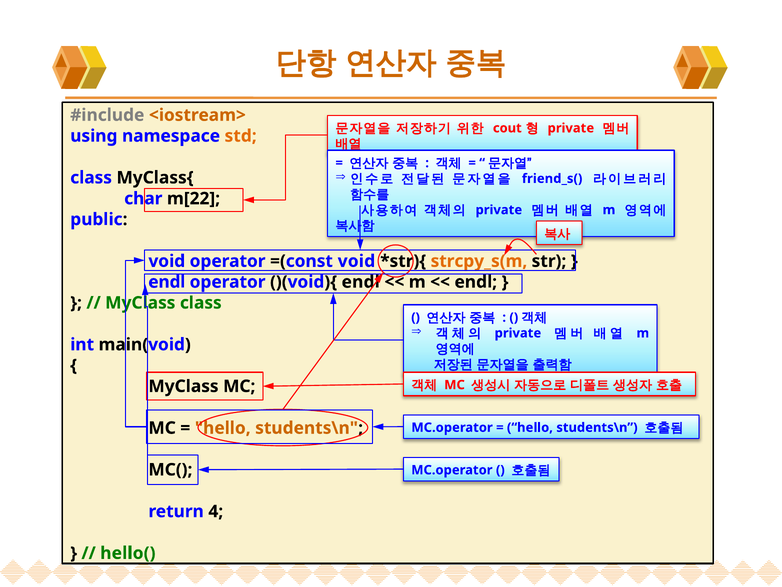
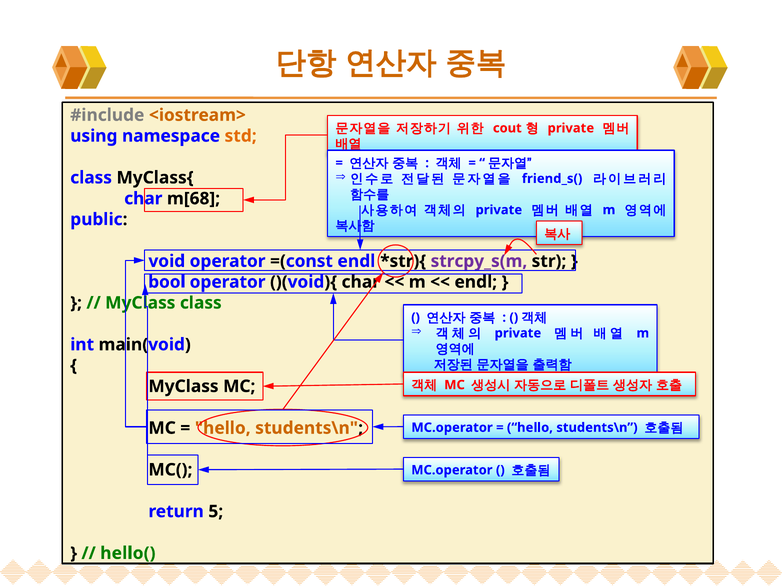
m[22: m[22 -> m[68
=(const void: void -> endl
strcpy_s(m colour: orange -> purple
endl at (167, 282): endl -> bool
)(void){ endl: endl -> char
4: 4 -> 5
